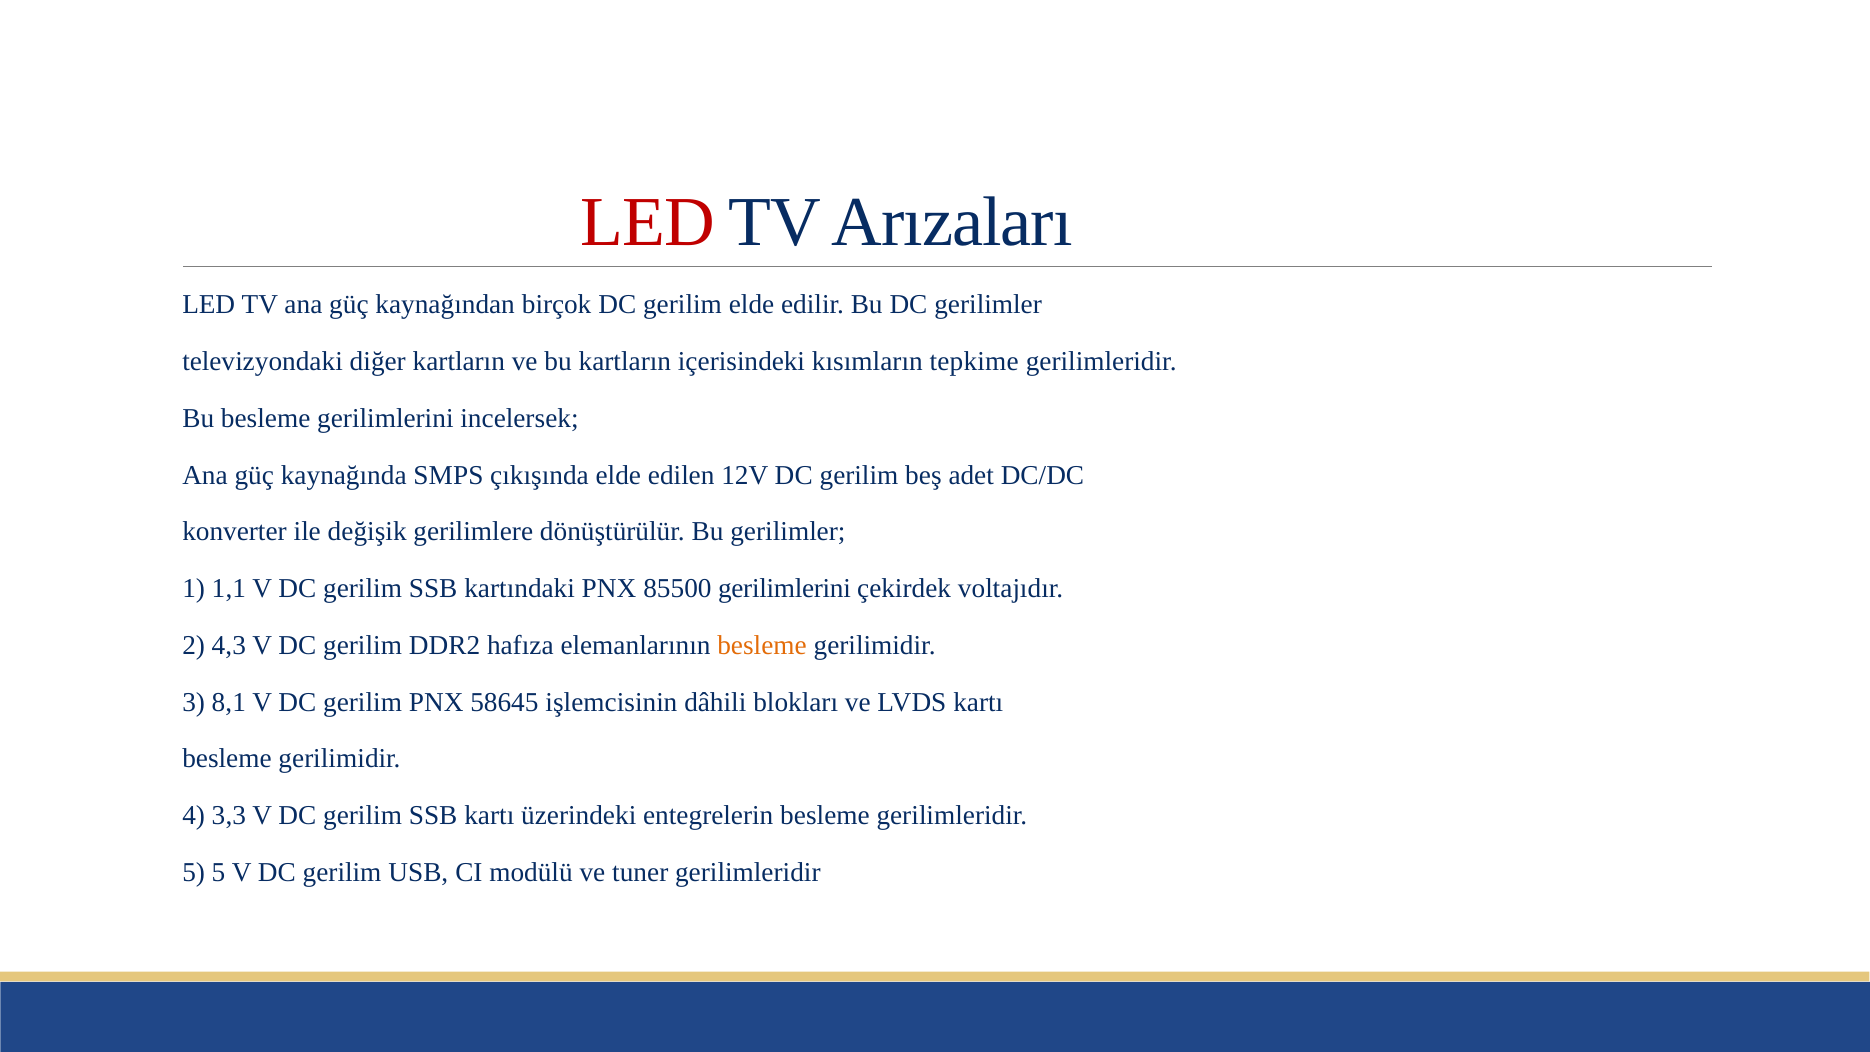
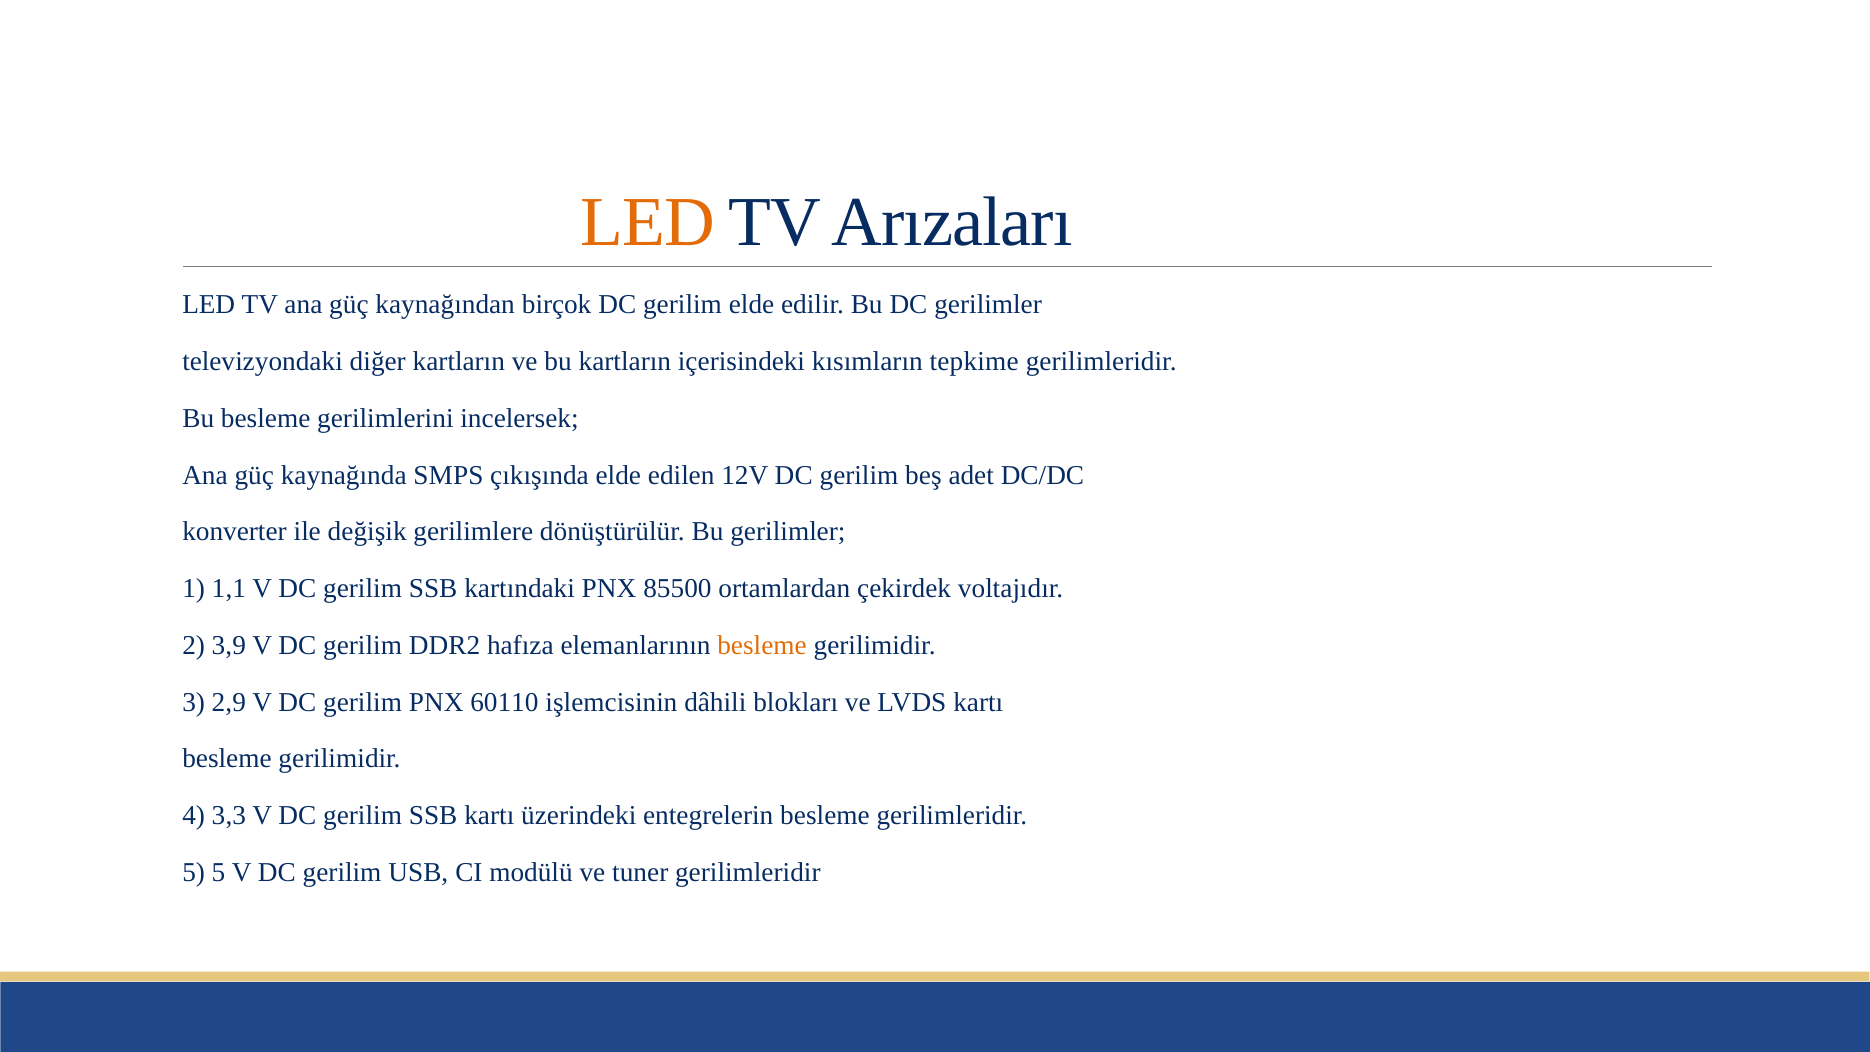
LED at (648, 222) colour: red -> orange
85500 gerilimlerini: gerilimlerini -> ortamlardan
4,3: 4,3 -> 3,9
8,1: 8,1 -> 2,9
58645: 58645 -> 60110
